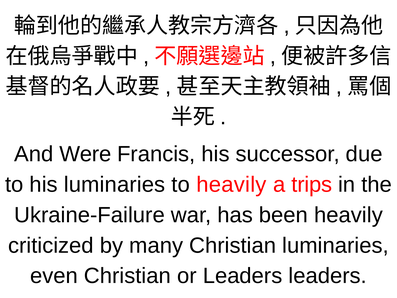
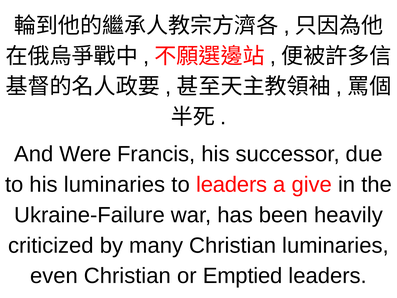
to heavily: heavily -> leaders
trips: trips -> give
or Leaders: Leaders -> Emptied
